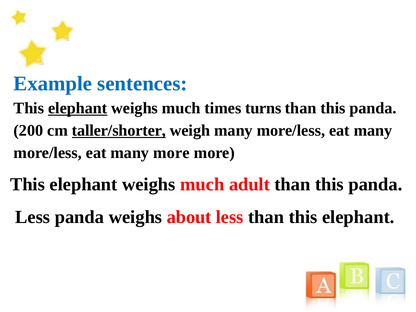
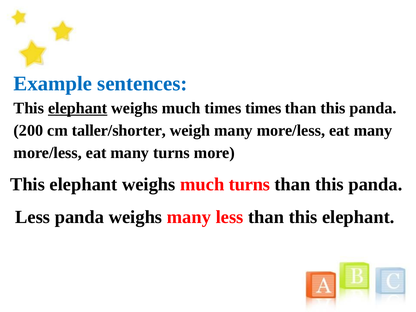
times turns: turns -> times
taller/shorter underline: present -> none
many more: more -> turns
much adult: adult -> turns
weighs about: about -> many
